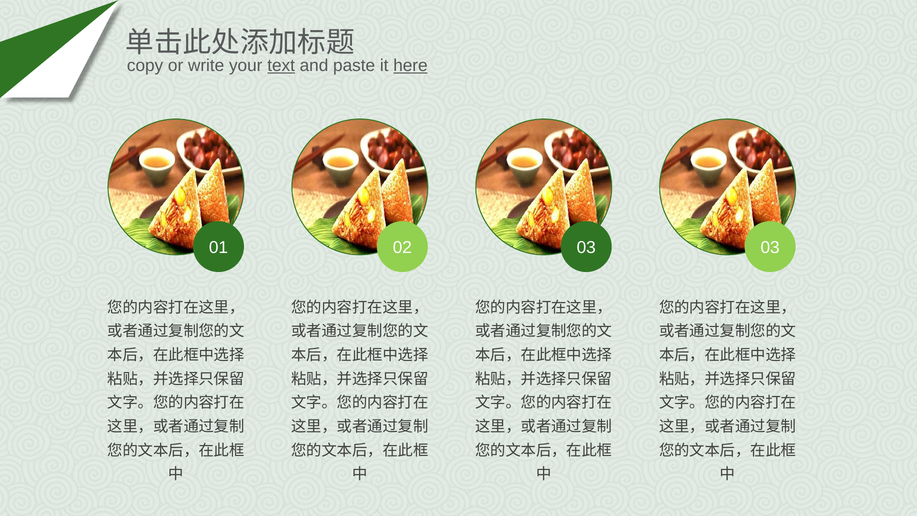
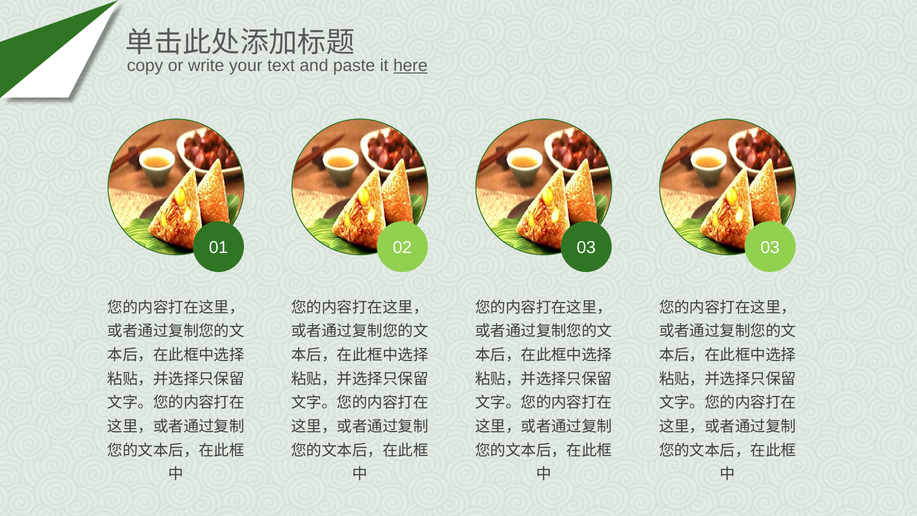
text underline: present -> none
